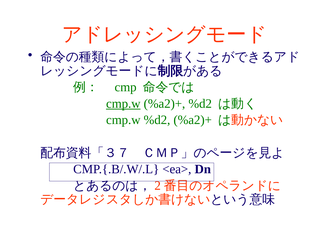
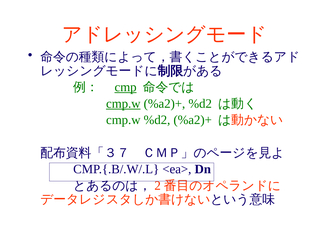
cmp underline: none -> present
